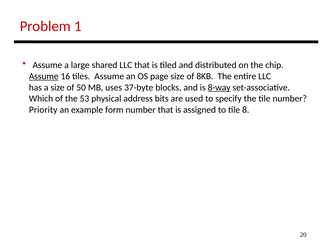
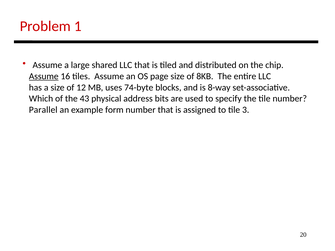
50: 50 -> 12
37-byte: 37-byte -> 74-byte
8-way underline: present -> none
53: 53 -> 43
Priority: Priority -> Parallel
8: 8 -> 3
